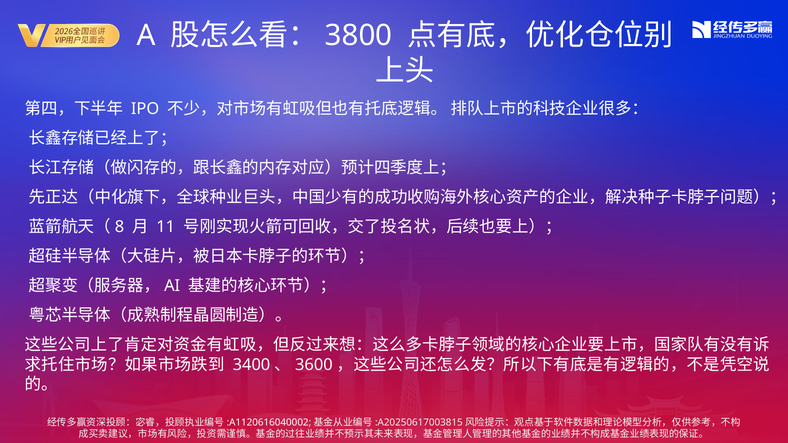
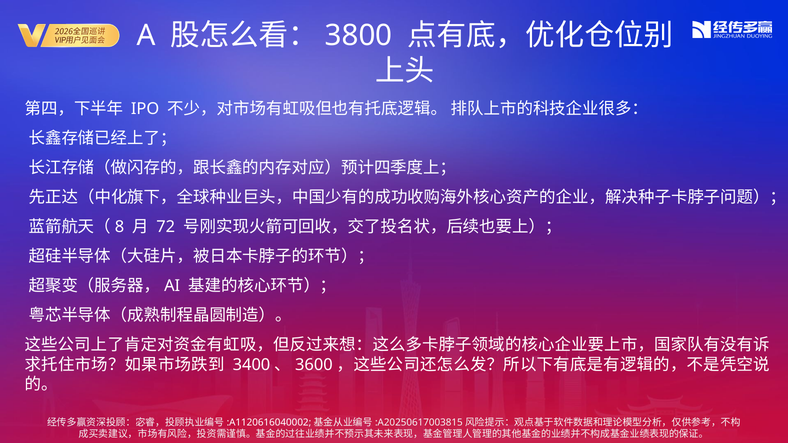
11: 11 -> 72
